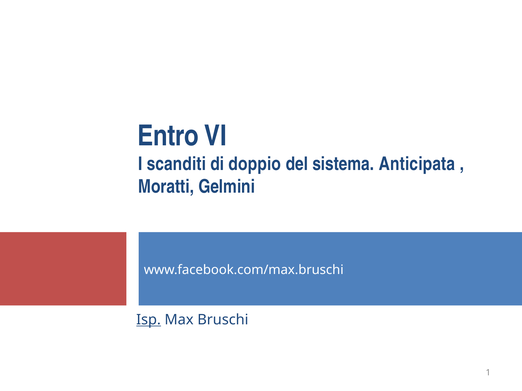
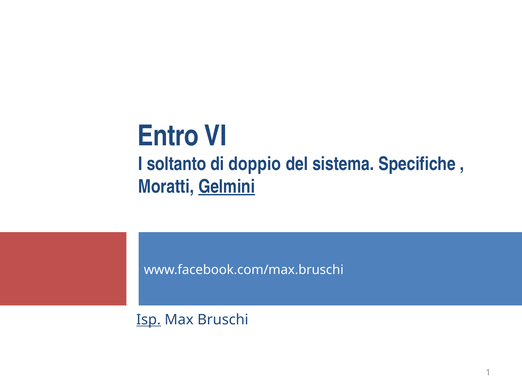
scanditi: scanditi -> soltanto
Anticipata: Anticipata -> Specifiche
Gelmini underline: none -> present
